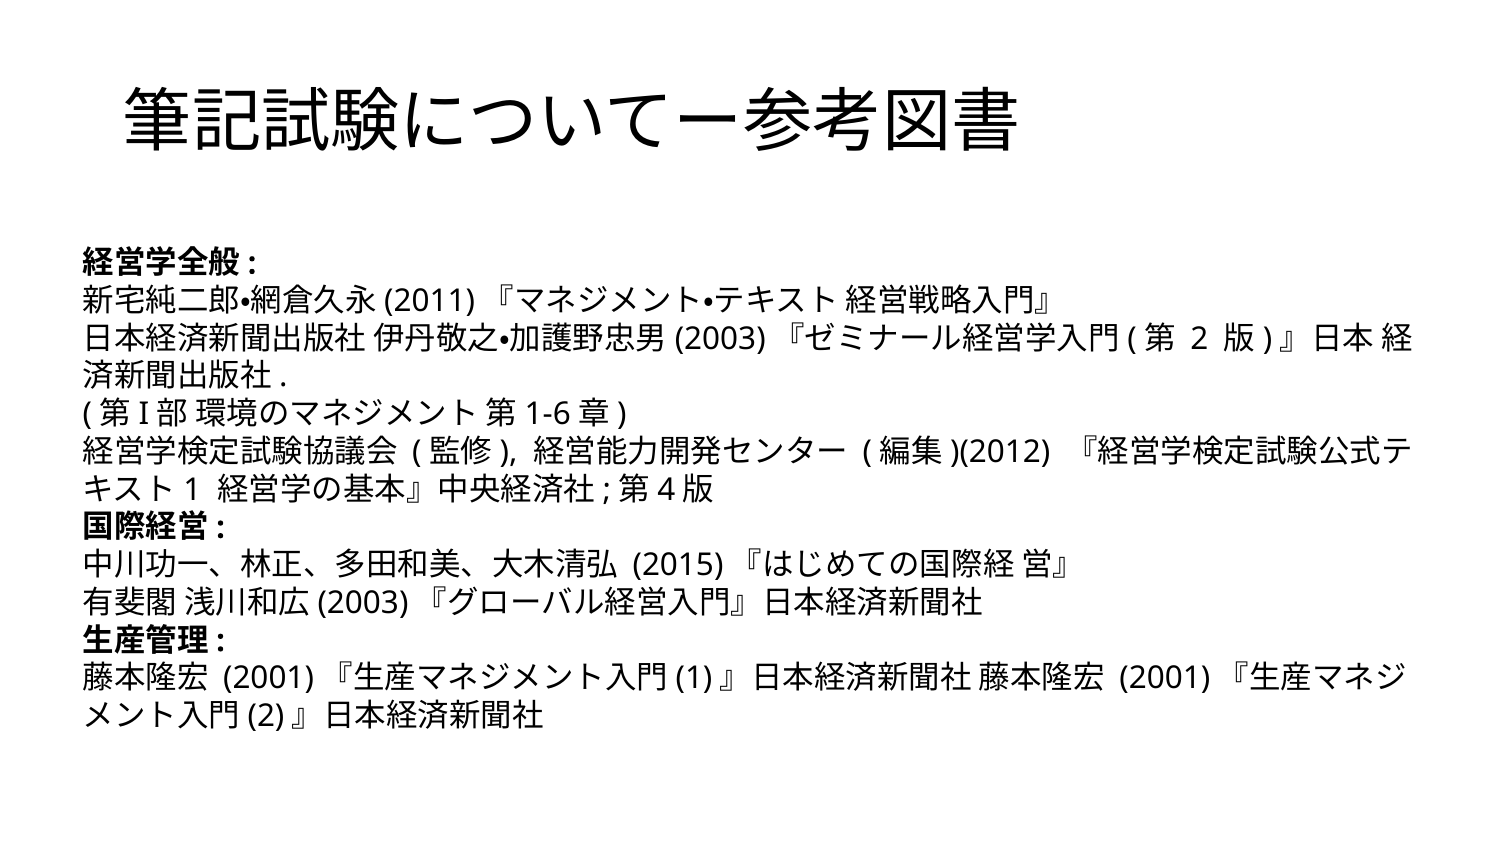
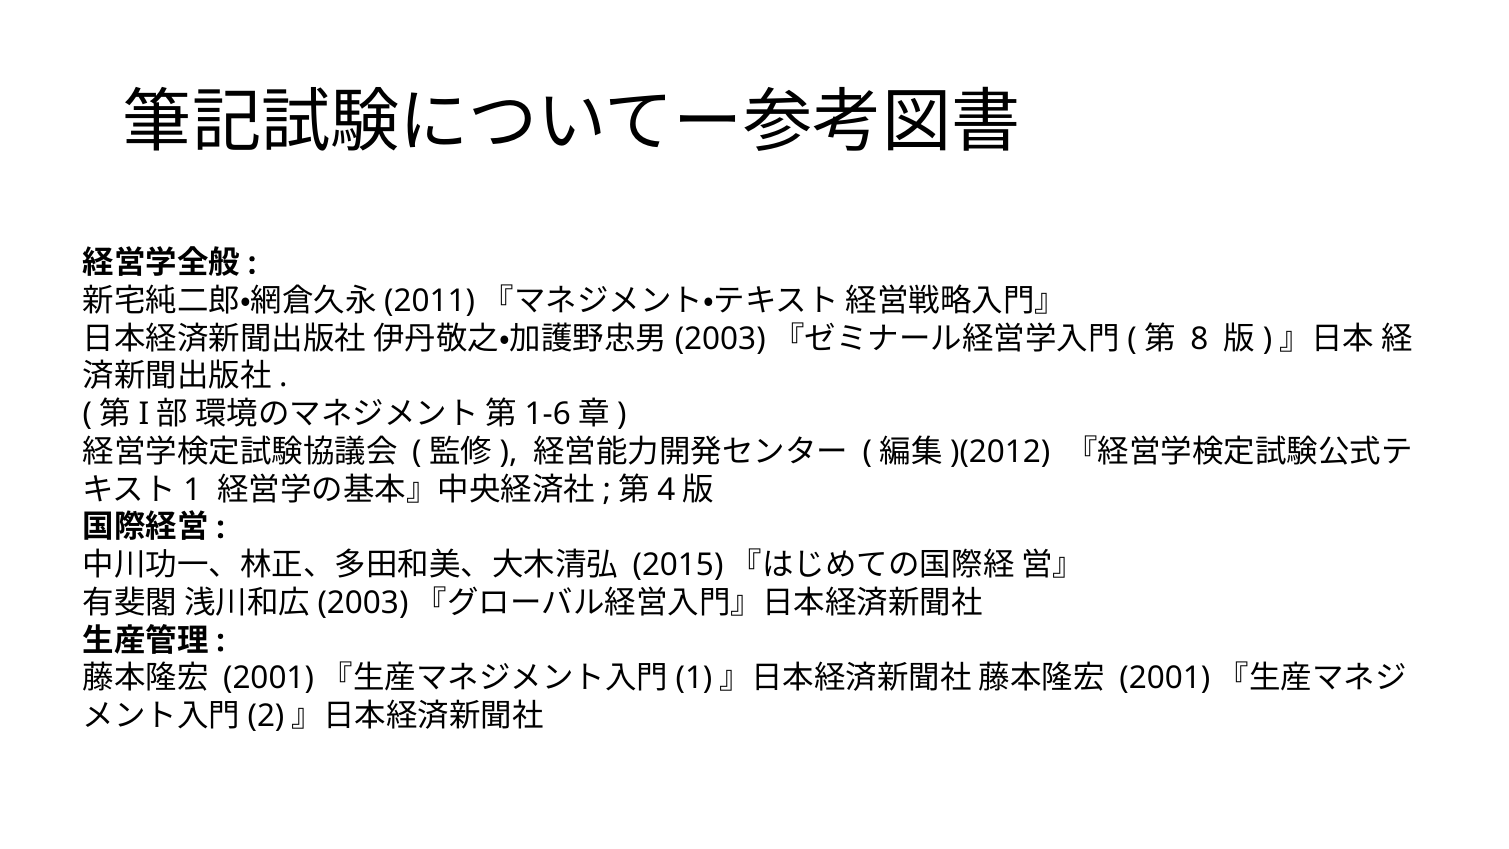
2 at (1199, 339): 2 -> 8
